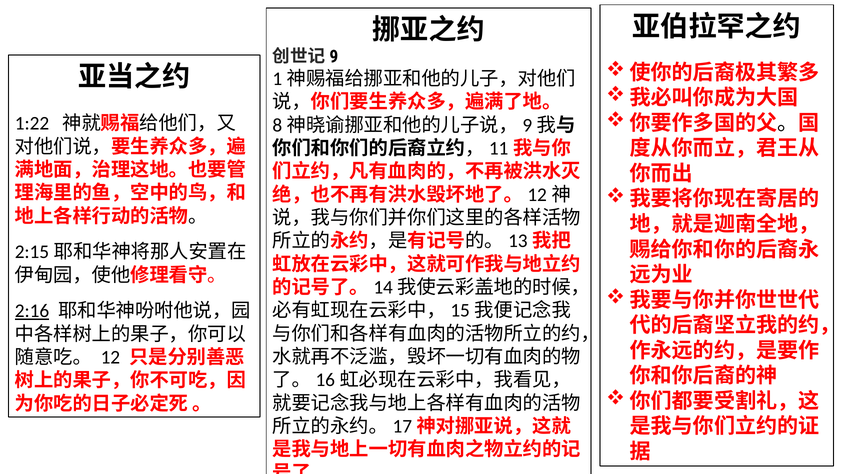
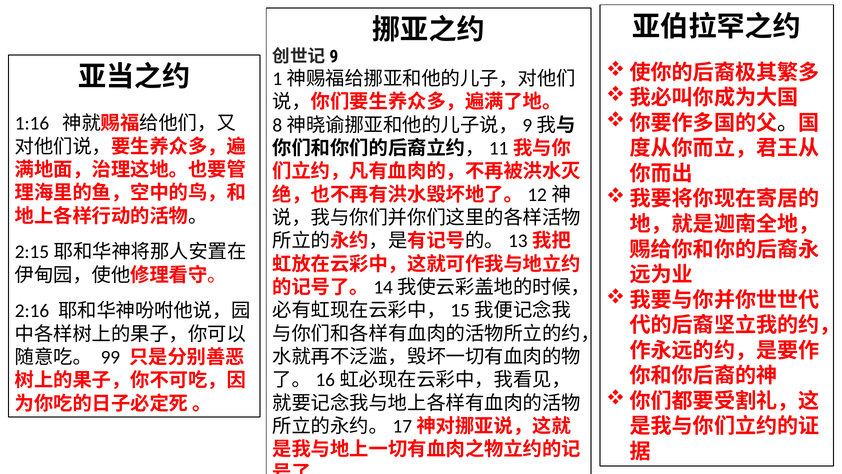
1:22: 1:22 -> 1:16
2:16 underline: present -> none
12: 12 -> 99
